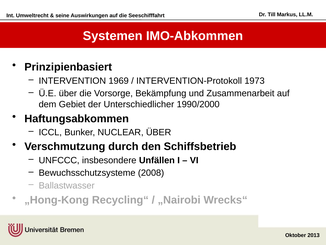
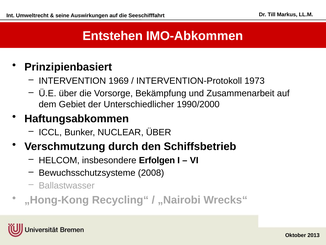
Systemen: Systemen -> Entstehen
UNFCCC: UNFCCC -> HELCOM
Unfällen: Unfällen -> Erfolgen
